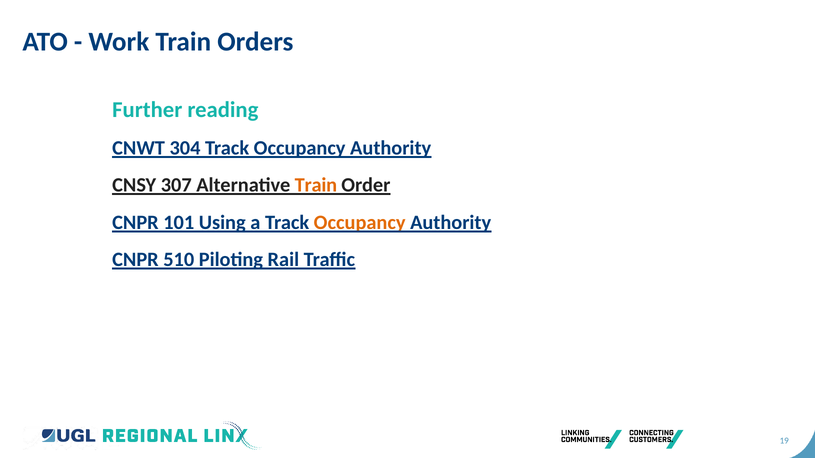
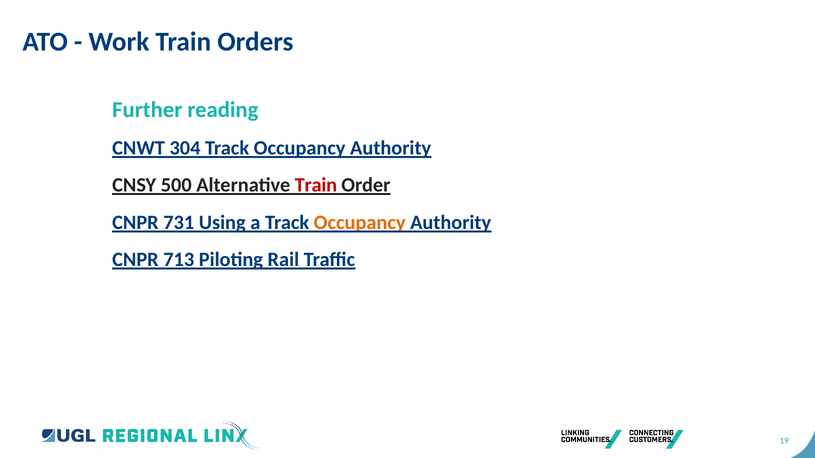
307: 307 -> 500
Train at (316, 185) colour: orange -> red
101: 101 -> 731
510: 510 -> 713
